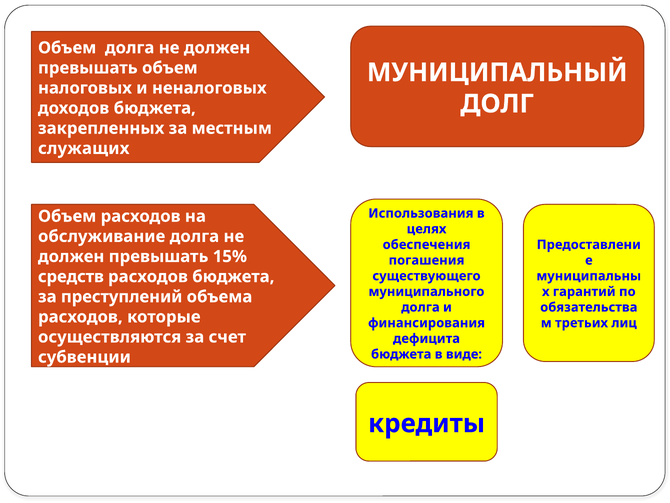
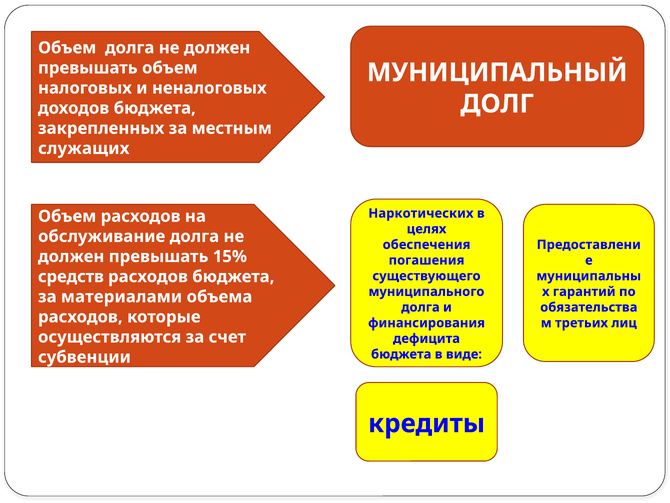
Использования: Использования -> Наркотических
преступлений: преступлений -> материалами
